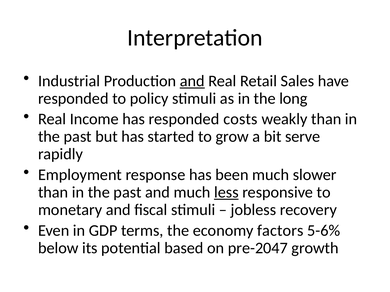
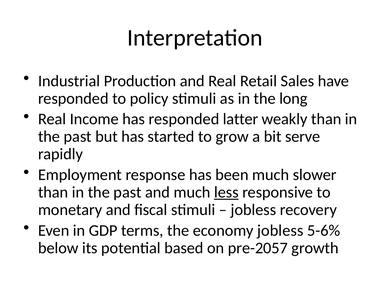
and at (192, 81) underline: present -> none
costs: costs -> latter
economy factors: factors -> jobless
pre-2047: pre-2047 -> pre-2057
